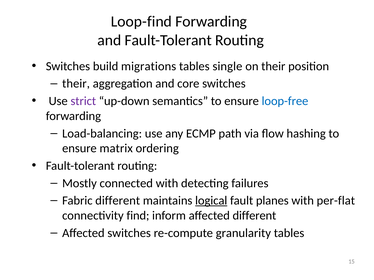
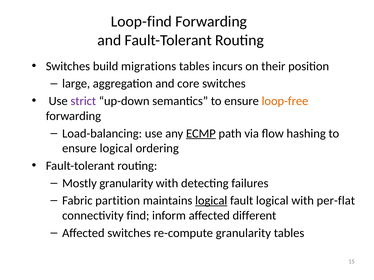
single: single -> incurs
their at (76, 84): their -> large
loop-free colour: blue -> orange
ECMP underline: none -> present
ensure matrix: matrix -> logical
Mostly connected: connected -> granularity
Fabric different: different -> partition
fault planes: planes -> logical
